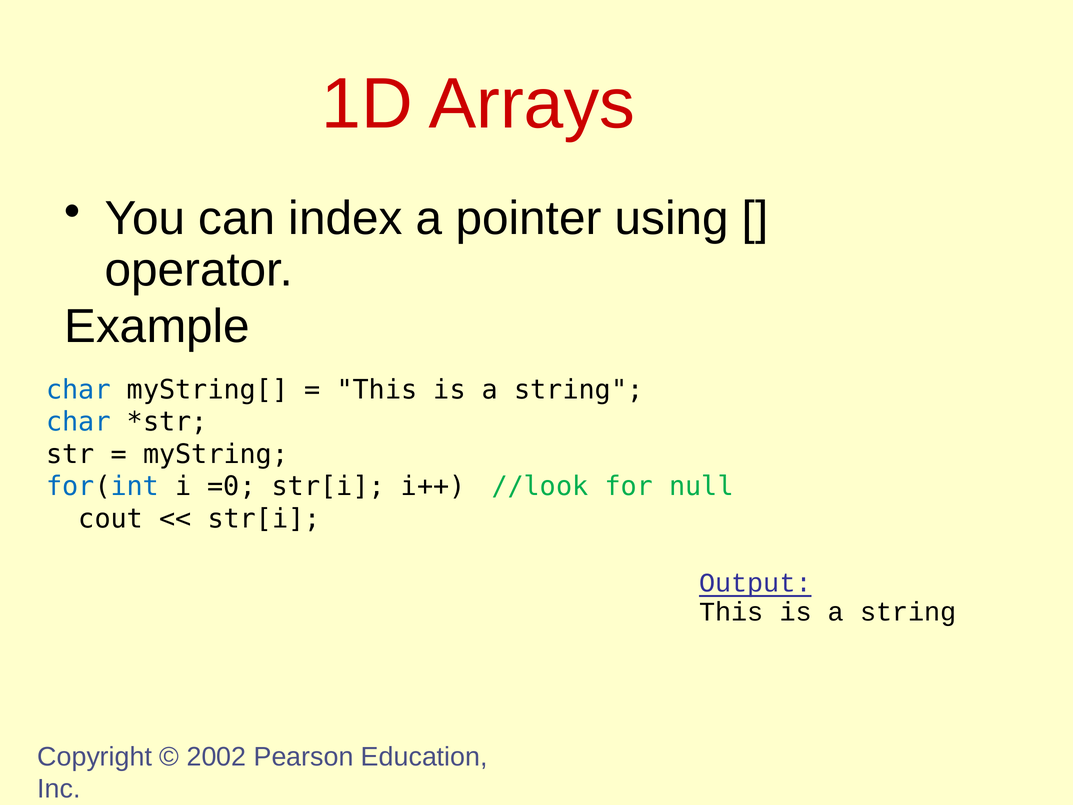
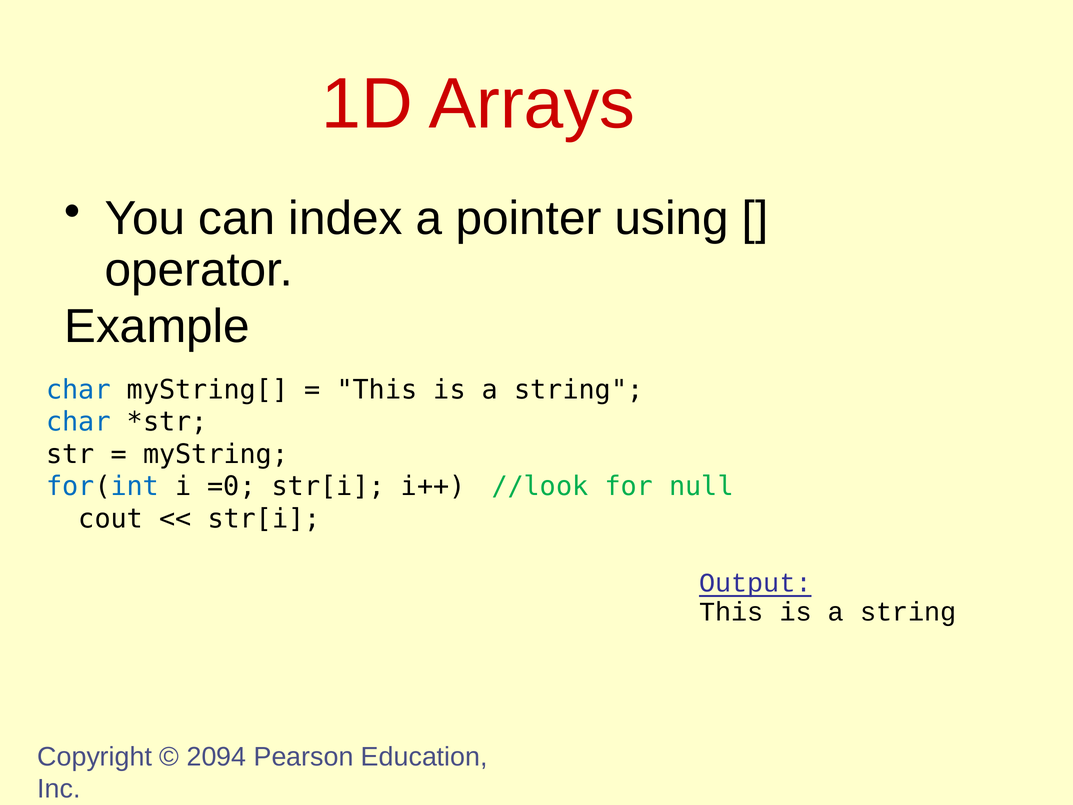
2002: 2002 -> 2094
